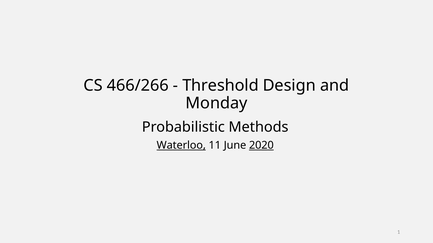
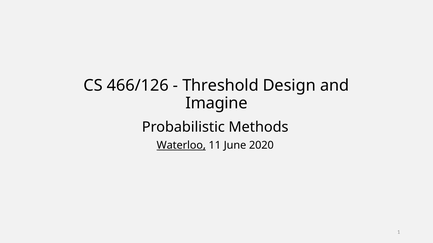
466/266: 466/266 -> 466/126
Monday: Monday -> Imagine
2020 underline: present -> none
